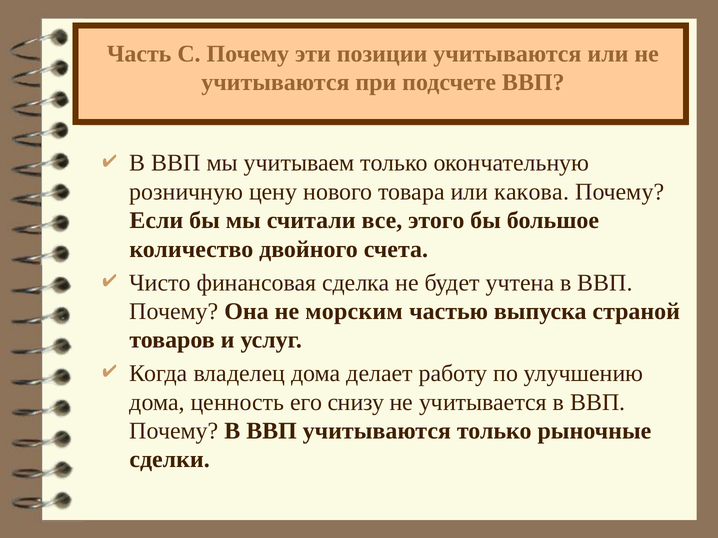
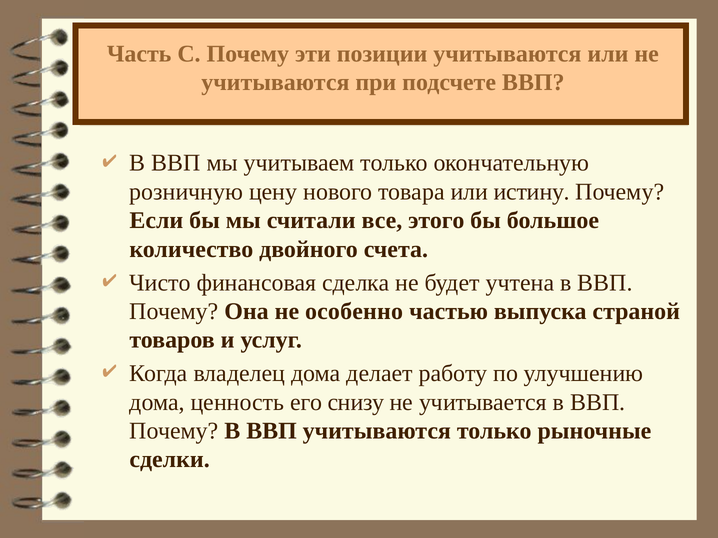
какова: какова -> истину
морским: морским -> особенно
